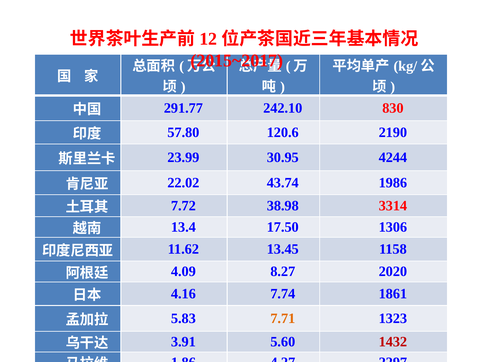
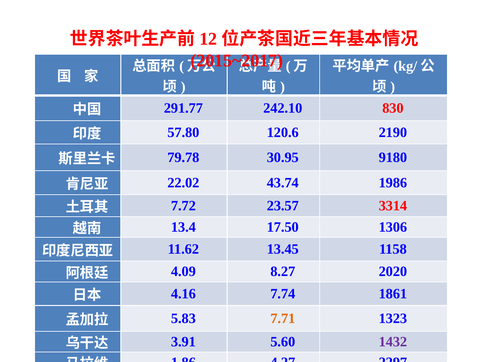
23.99: 23.99 -> 79.78
4244: 4244 -> 9180
38.98: 38.98 -> 23.57
1432 colour: red -> purple
